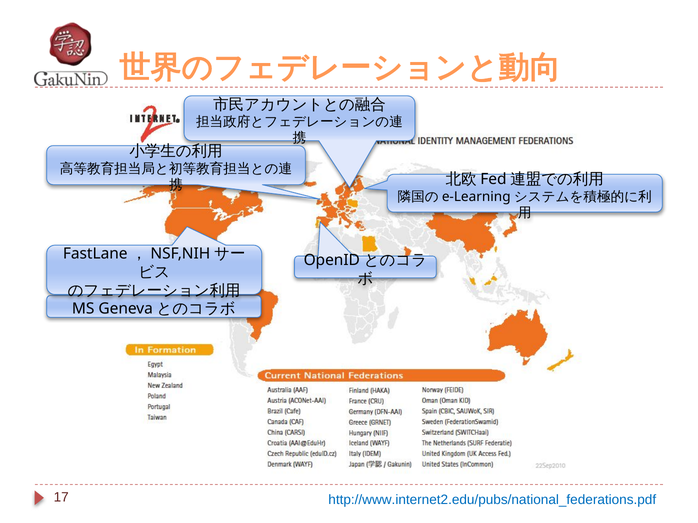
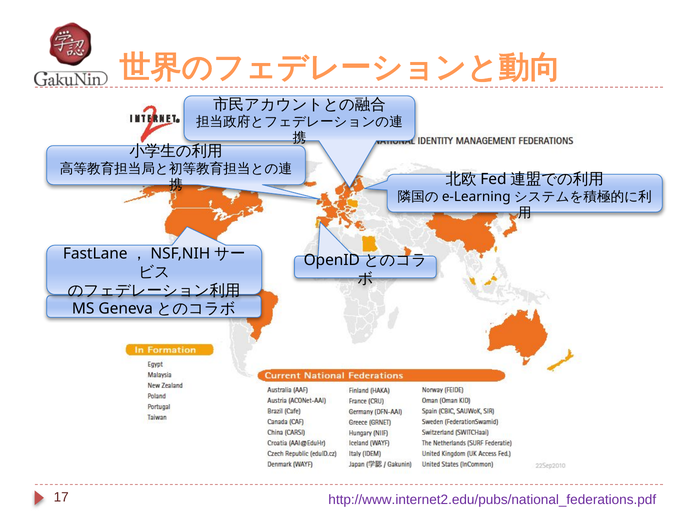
http://www.internet2.edu/pubs/national_federations.pdf colour: blue -> purple
